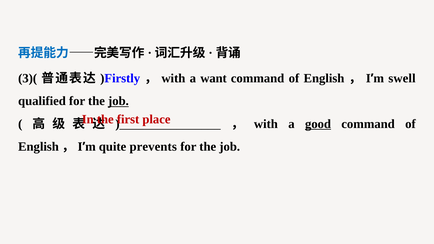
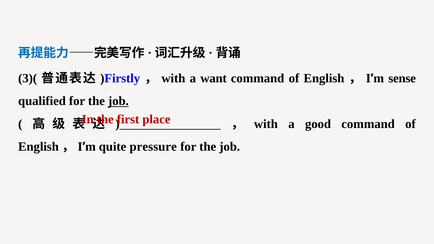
swell: swell -> sense
good underline: present -> none
prevents: prevents -> pressure
